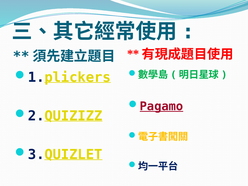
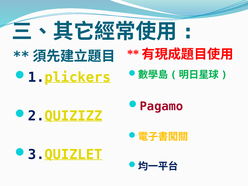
Pagamo underline: present -> none
